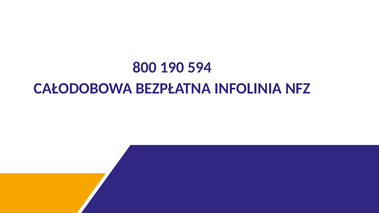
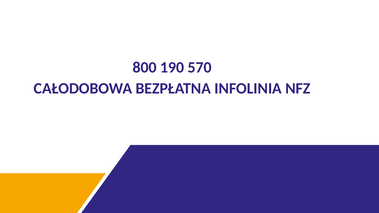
594: 594 -> 570
